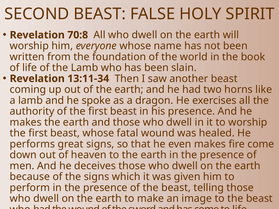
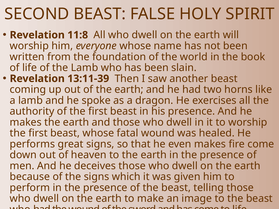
70:8: 70:8 -> 11:8
13:11-34: 13:11-34 -> 13:11-39
